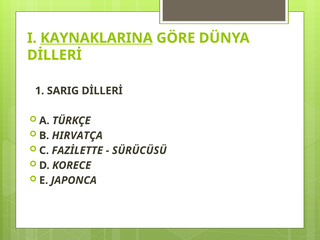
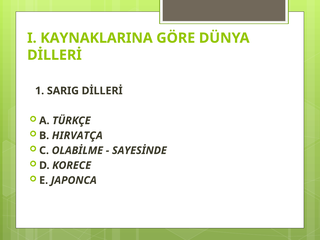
KAYNAKLARINA underline: present -> none
FAZİLETTE: FAZİLETTE -> OLABİLME
SÜRÜCÜSÜ: SÜRÜCÜSÜ -> SAYESİNDE
